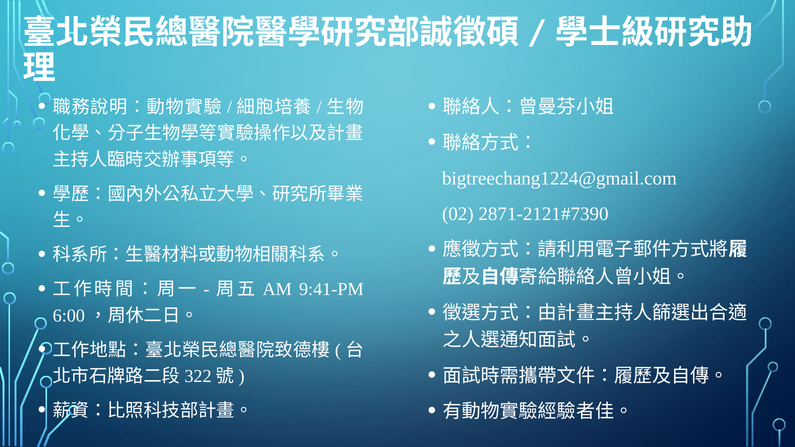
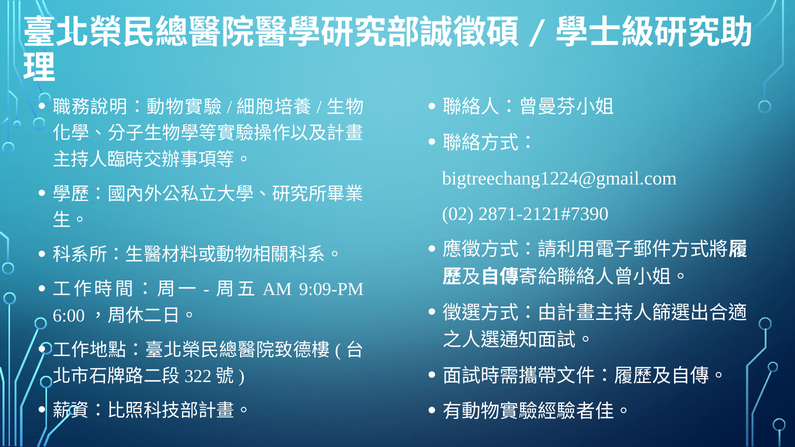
9:41-PM: 9:41-PM -> 9:09-PM
